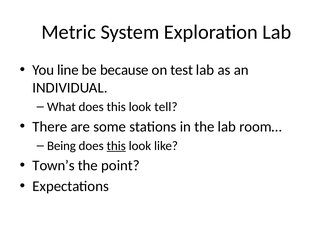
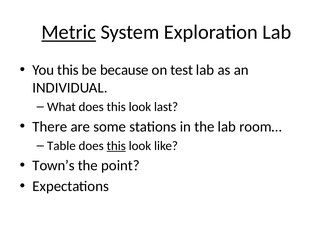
Metric underline: none -> present
You line: line -> this
tell: tell -> last
Being: Being -> Table
